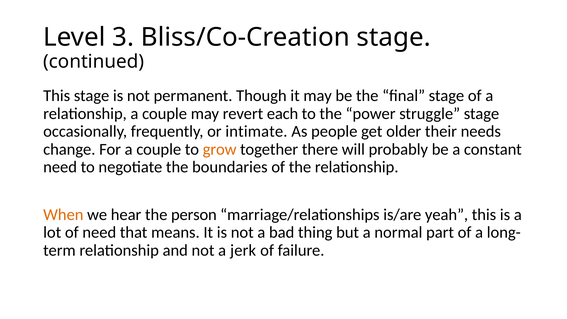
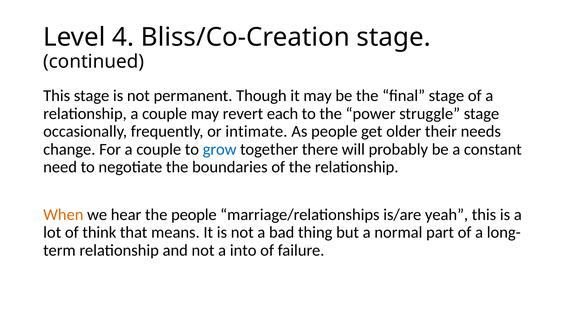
3: 3 -> 4
grow colour: orange -> blue
the person: person -> people
of need: need -> think
jerk: jerk -> into
